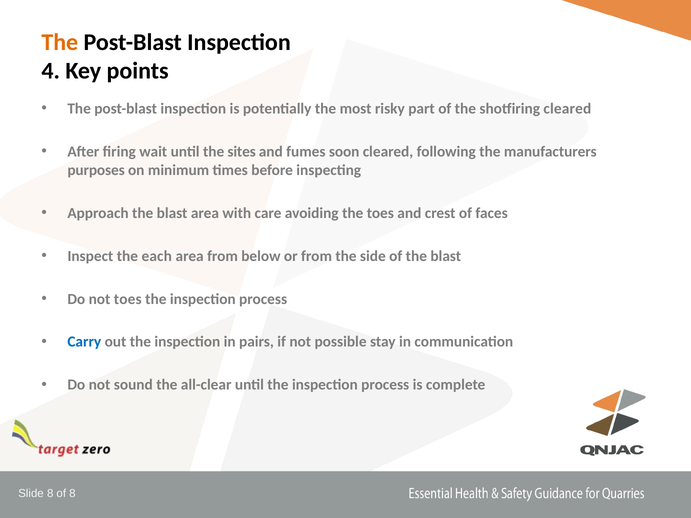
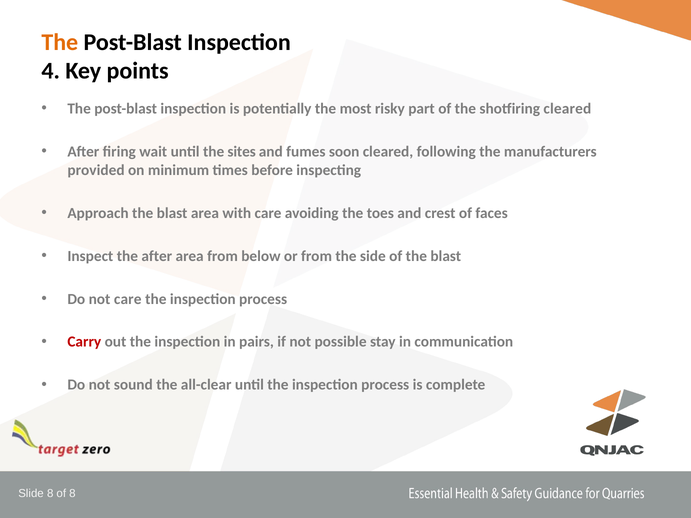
purposes: purposes -> provided
the each: each -> after
not toes: toes -> care
Carry colour: blue -> red
